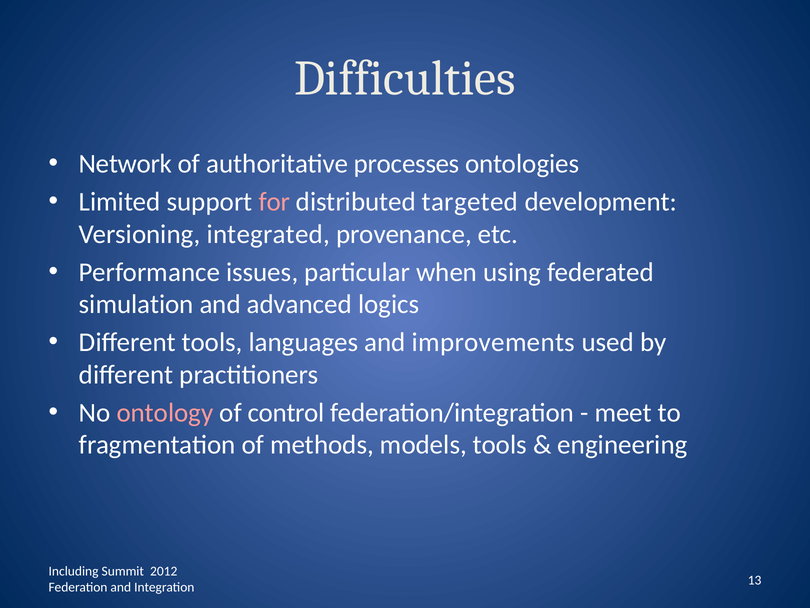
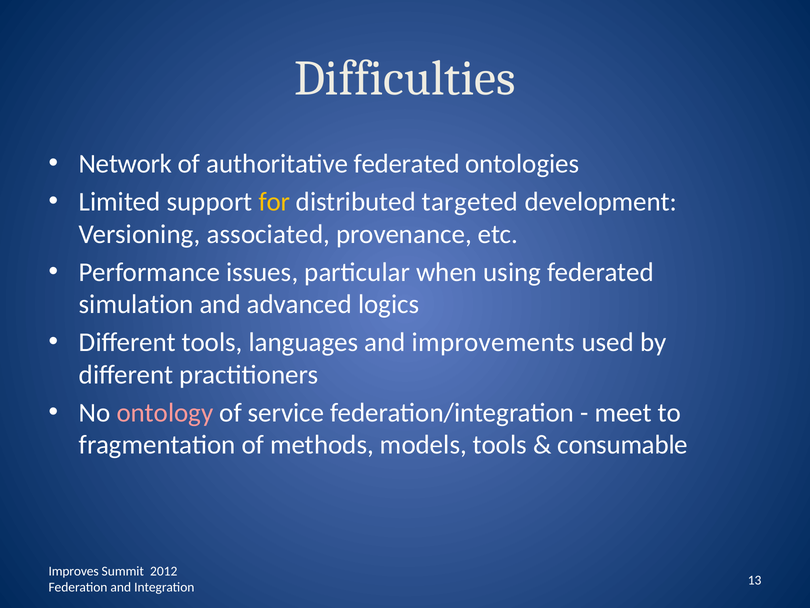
authoritative processes: processes -> federated
for colour: pink -> yellow
integrated: integrated -> associated
control: control -> service
engineering: engineering -> consumable
Including: Including -> Improves
